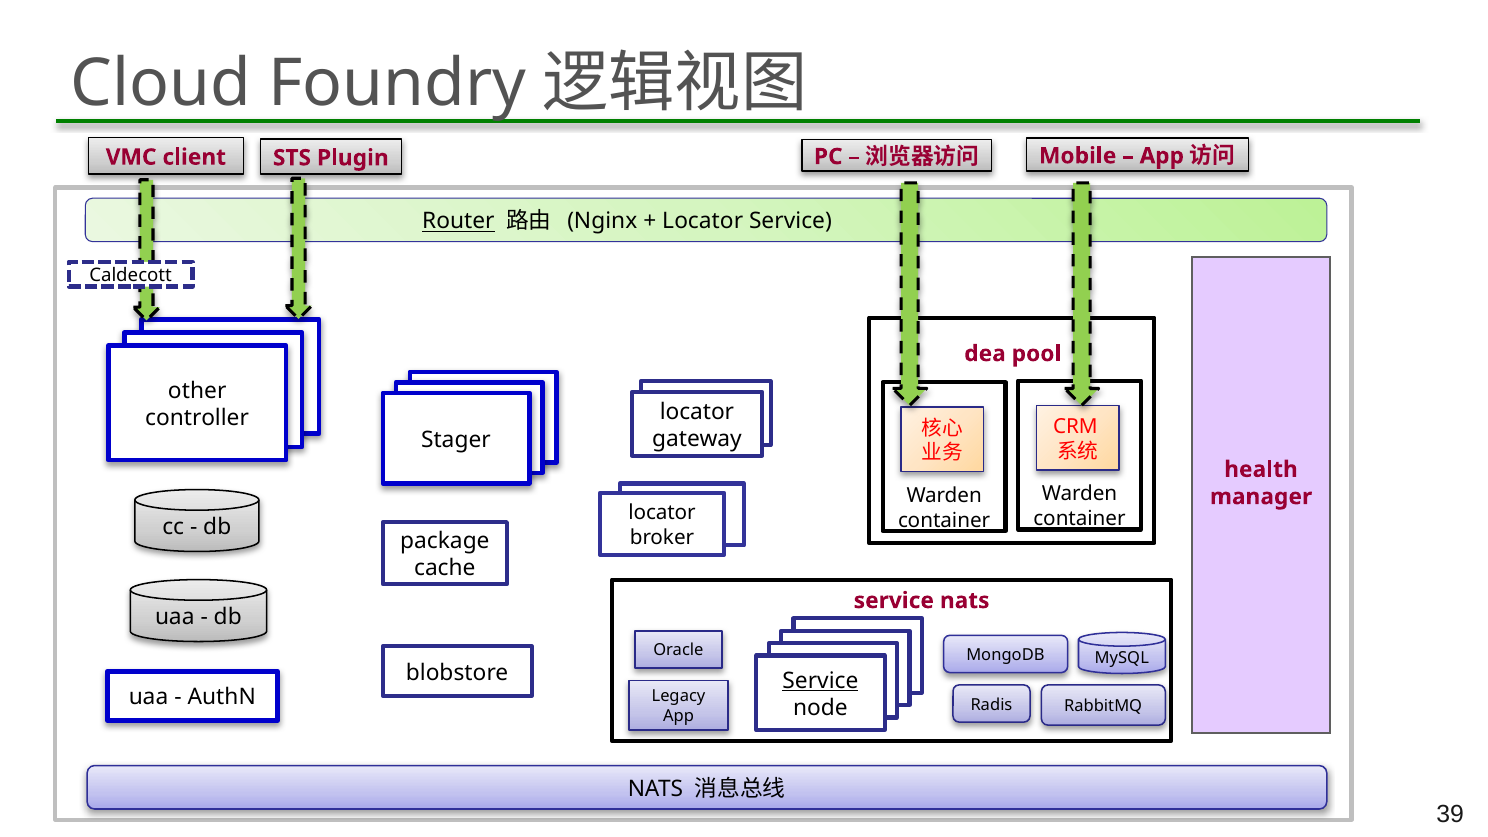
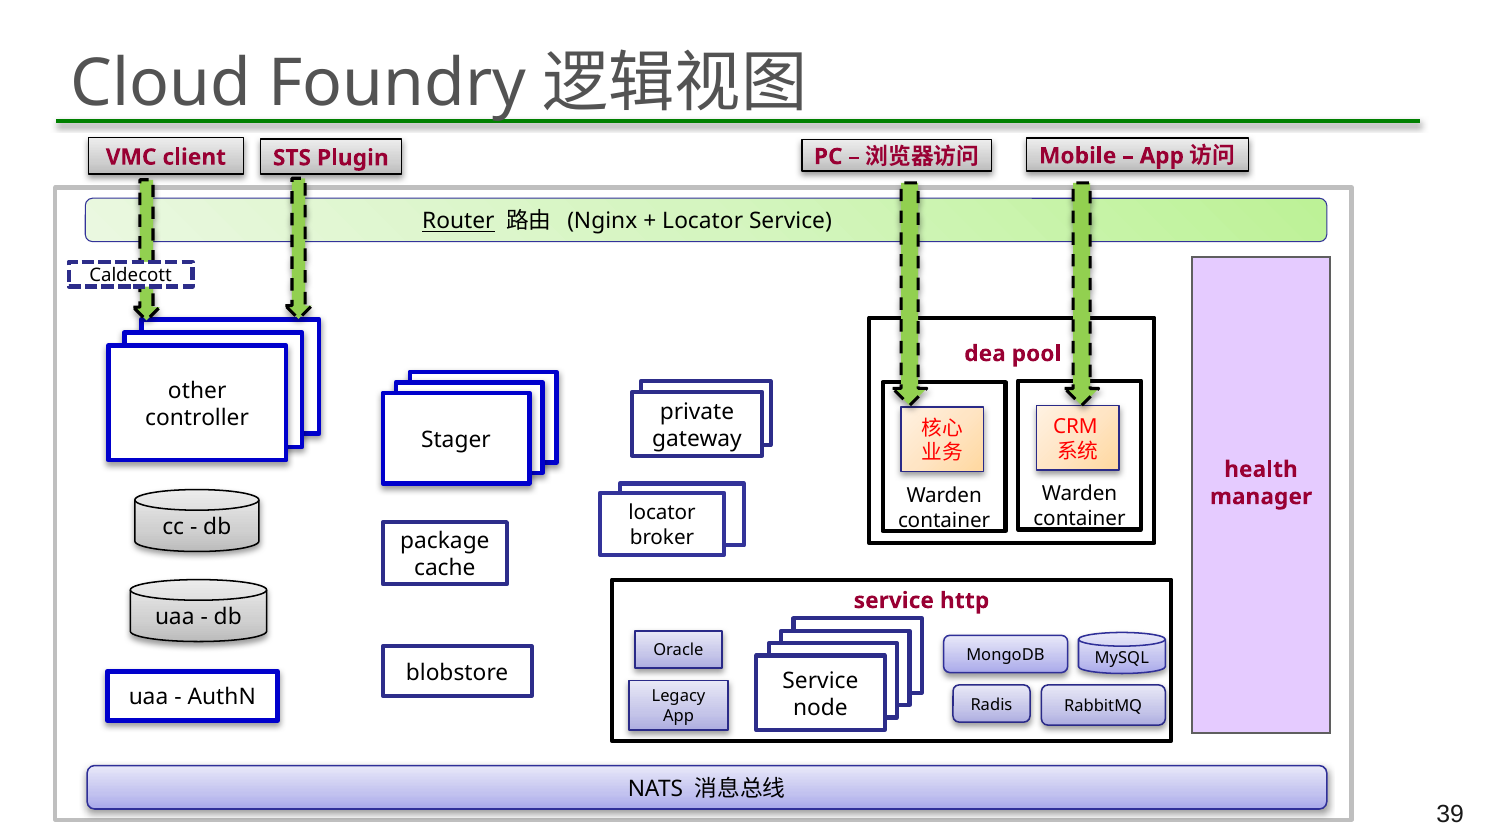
locator at (697, 412): locator -> private
nats at (965, 601): nats -> http
Service at (820, 681) underline: present -> none
